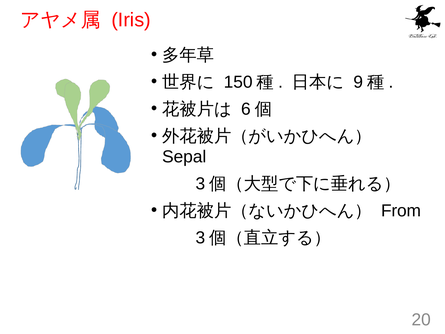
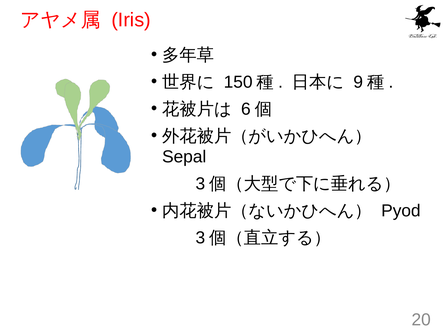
From: From -> Pyod
